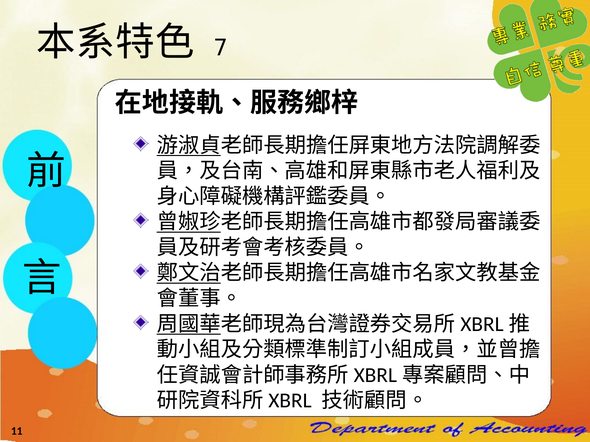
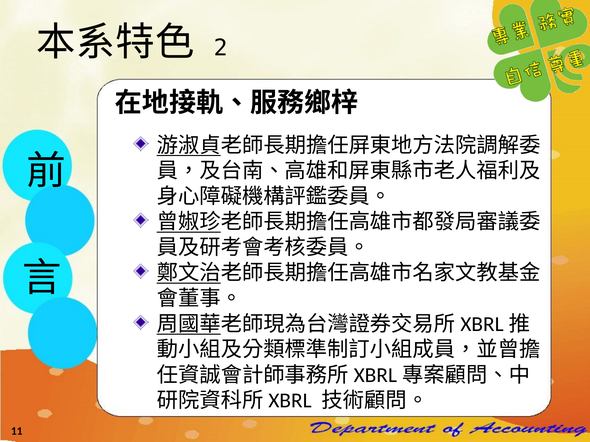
7: 7 -> 2
